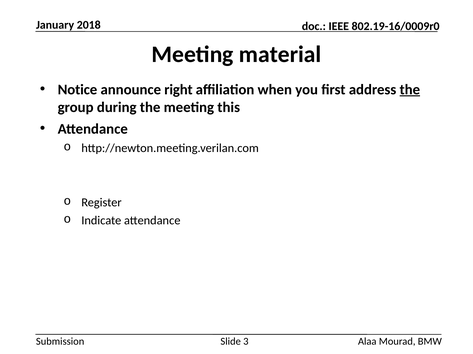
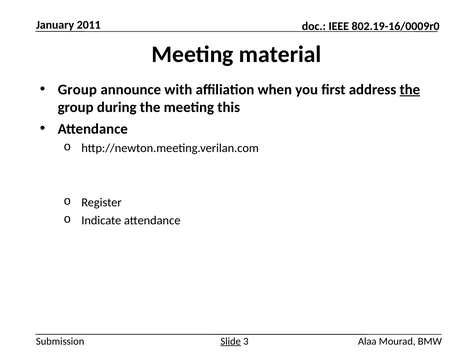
2018: 2018 -> 2011
Notice at (77, 90): Notice -> Group
right: right -> with
Slide underline: none -> present
